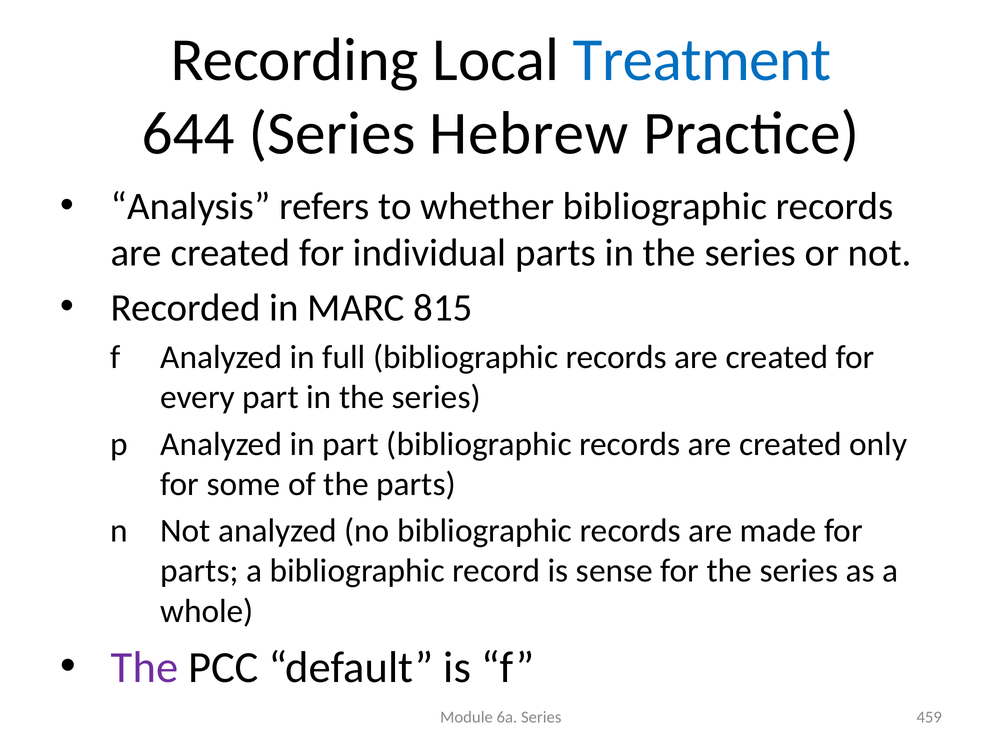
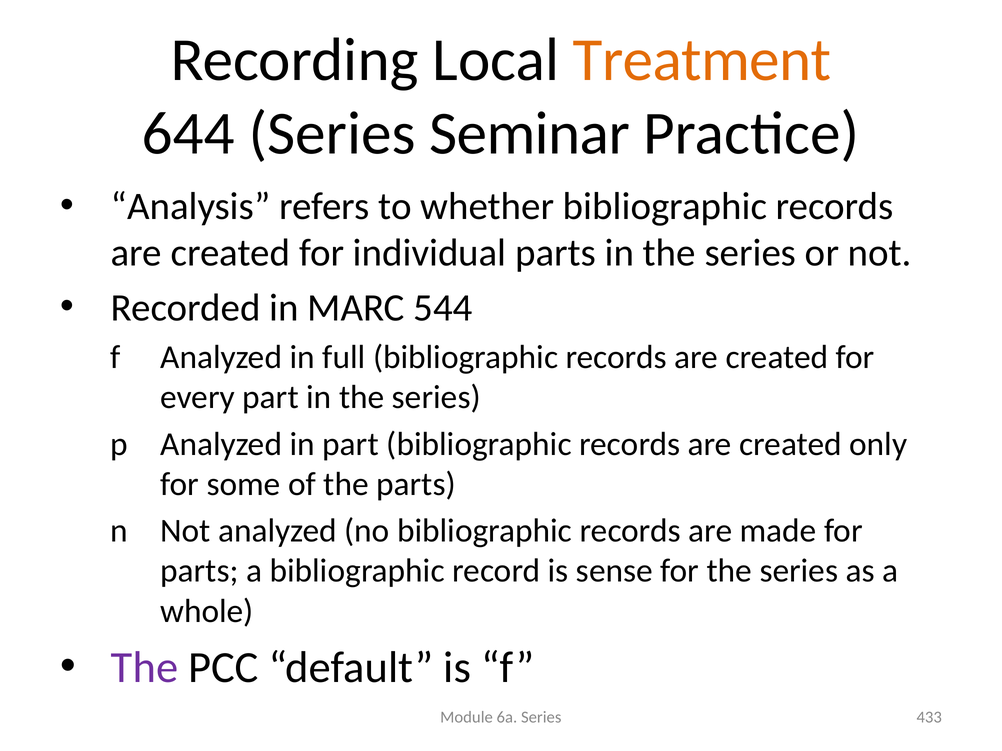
Treatment colour: blue -> orange
Hebrew: Hebrew -> Seminar
815: 815 -> 544
459: 459 -> 433
